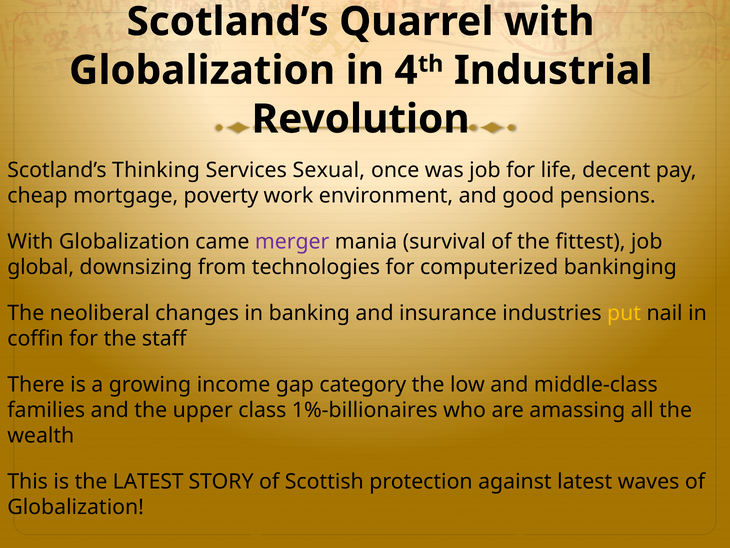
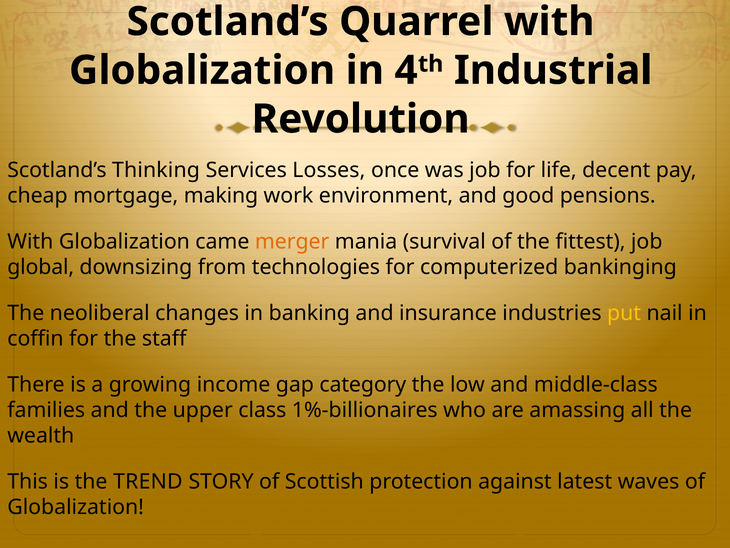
Sexual: Sexual -> Losses
poverty: poverty -> making
merger colour: purple -> orange
the LATEST: LATEST -> TREND
